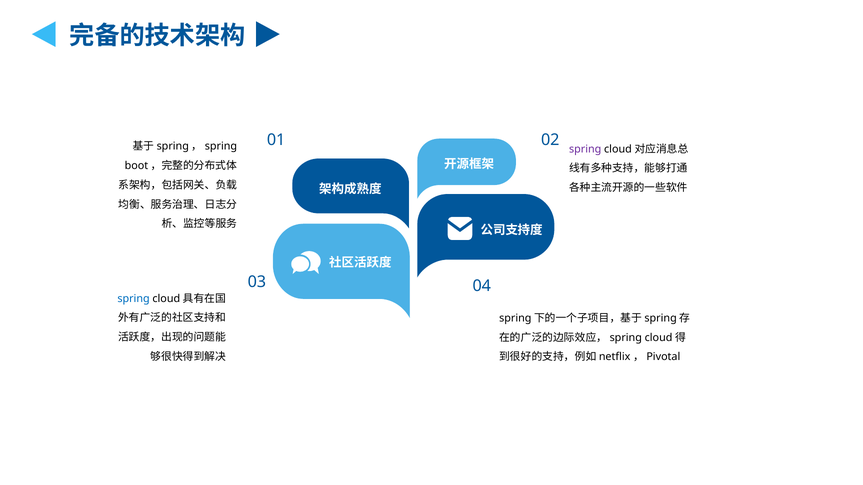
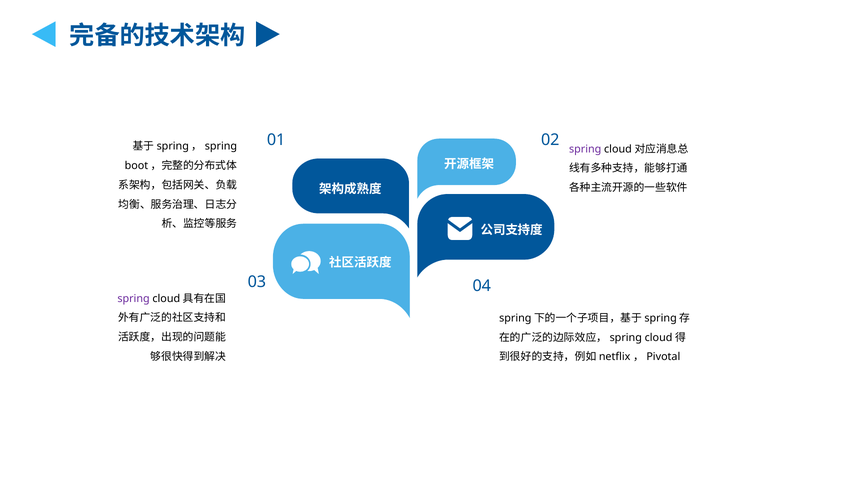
spring at (134, 299) colour: blue -> purple
